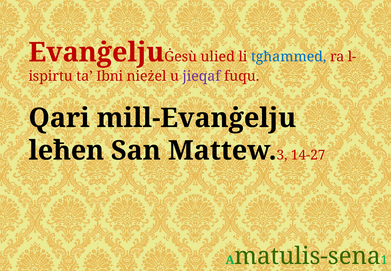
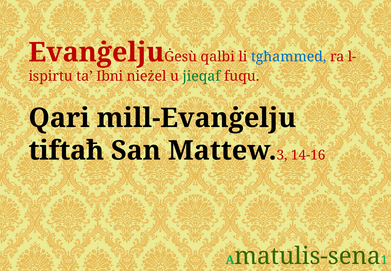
ulied: ulied -> qalbi
jieqaf colour: purple -> green
leħen: leħen -> tiftaħ
14-27: 14-27 -> 14-16
